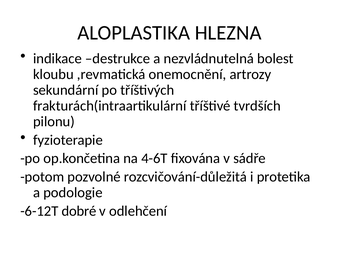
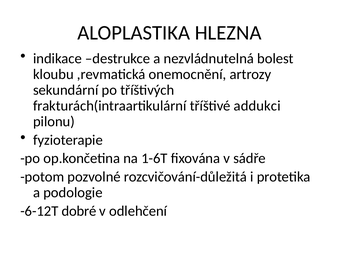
tvrdších: tvrdších -> addukci
4-6T: 4-6T -> 1-6T
